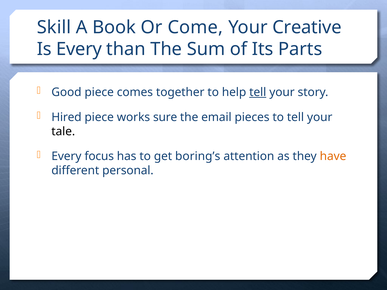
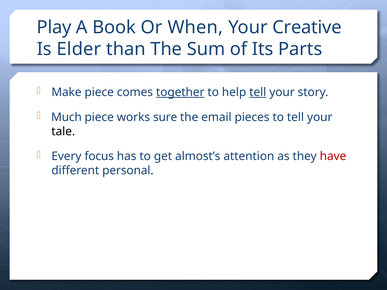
Skill: Skill -> Play
Come: Come -> When
Is Every: Every -> Elder
Good: Good -> Make
together underline: none -> present
Hired: Hired -> Much
boring’s: boring’s -> almost’s
have colour: orange -> red
